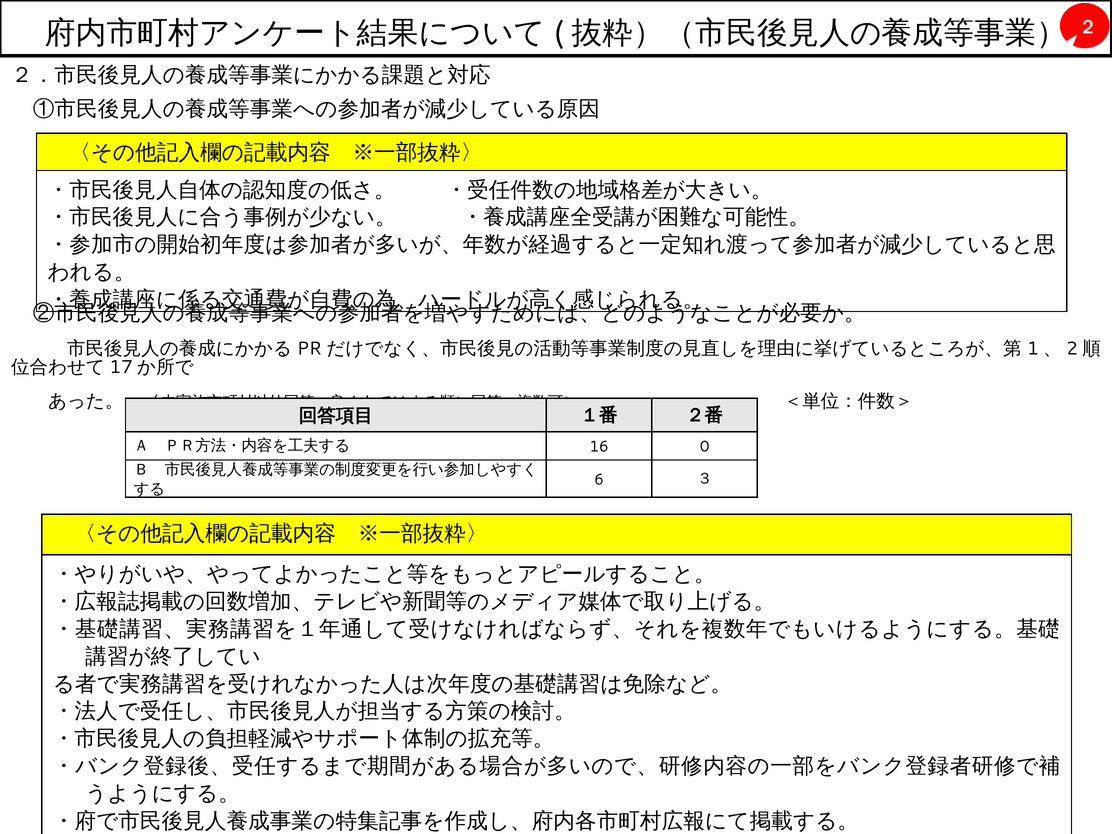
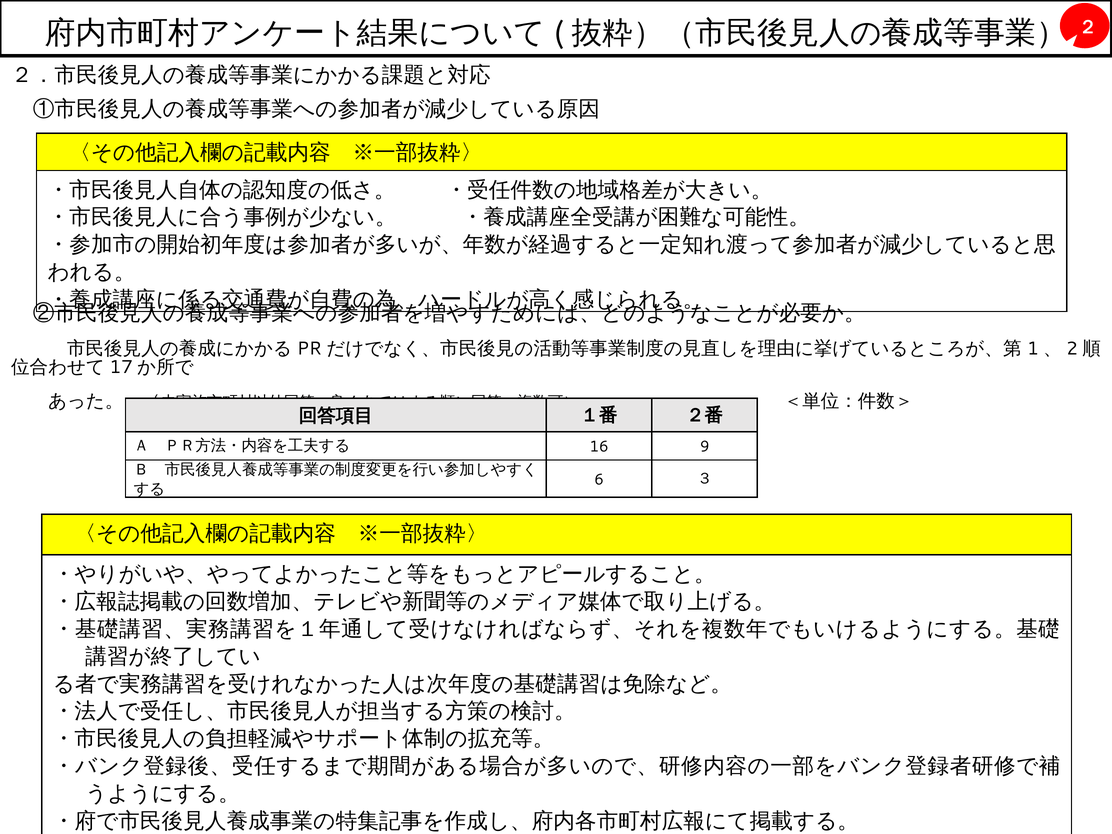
0: 0 -> 9
